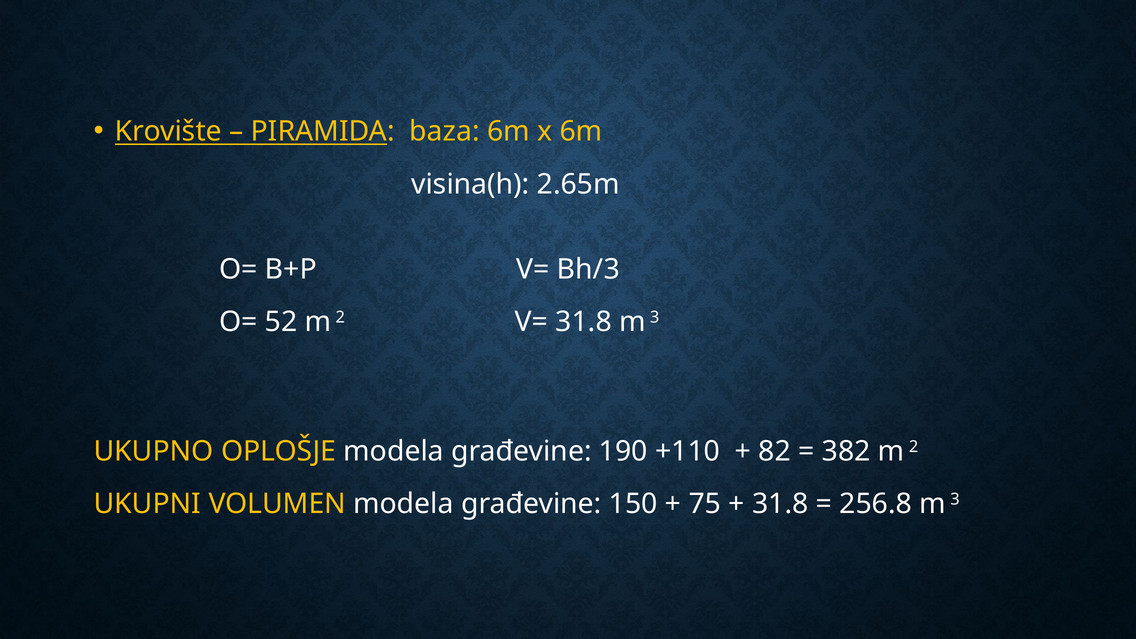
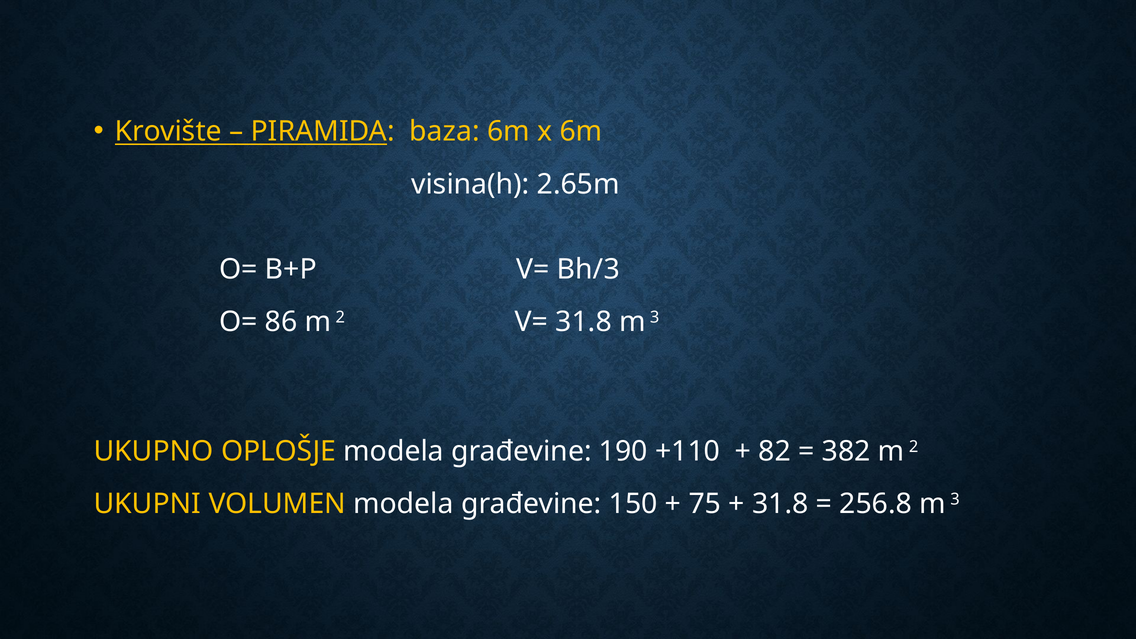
52: 52 -> 86
